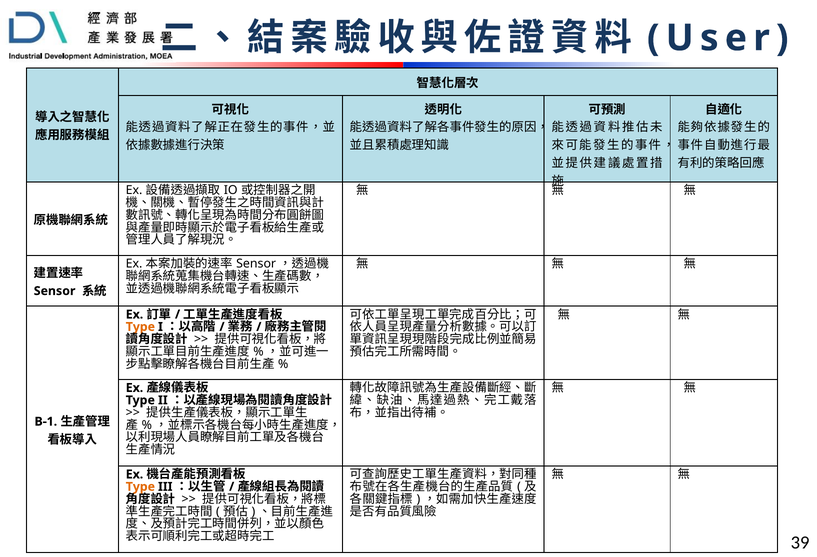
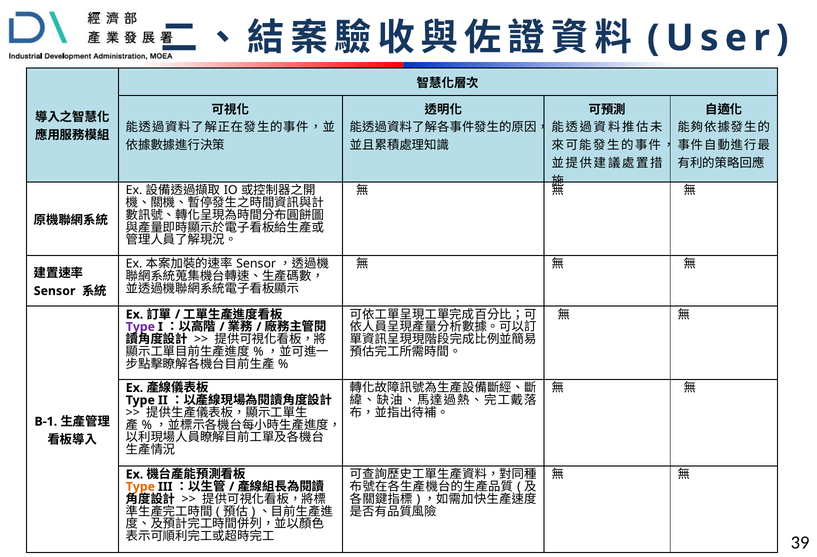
Type at (140, 327) colour: orange -> purple
